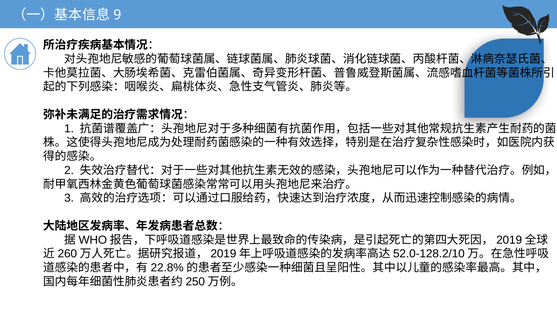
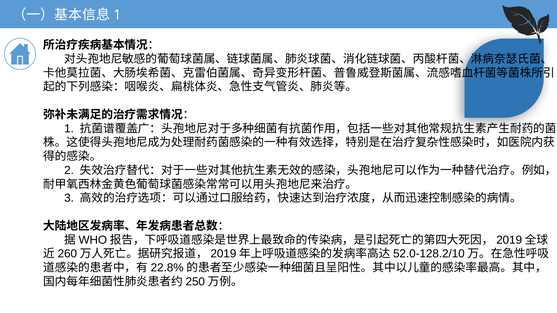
9 at (117, 15): 9 -> 1
